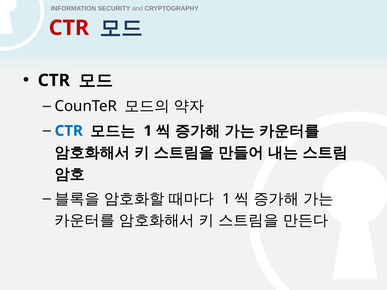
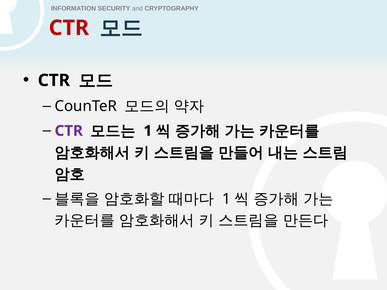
CTR at (69, 131) colour: blue -> purple
